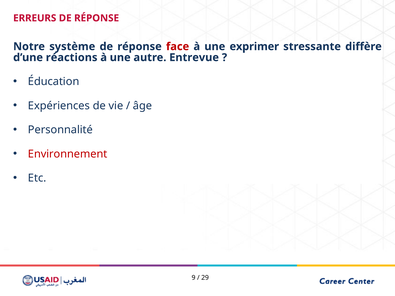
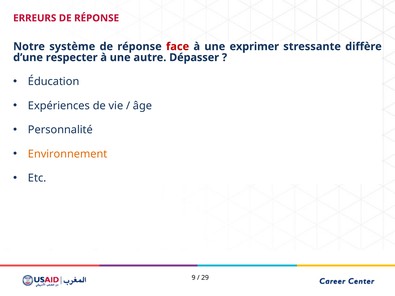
réactions: réactions -> respecter
Entrevue: Entrevue -> Dépasser
Environnement colour: red -> orange
